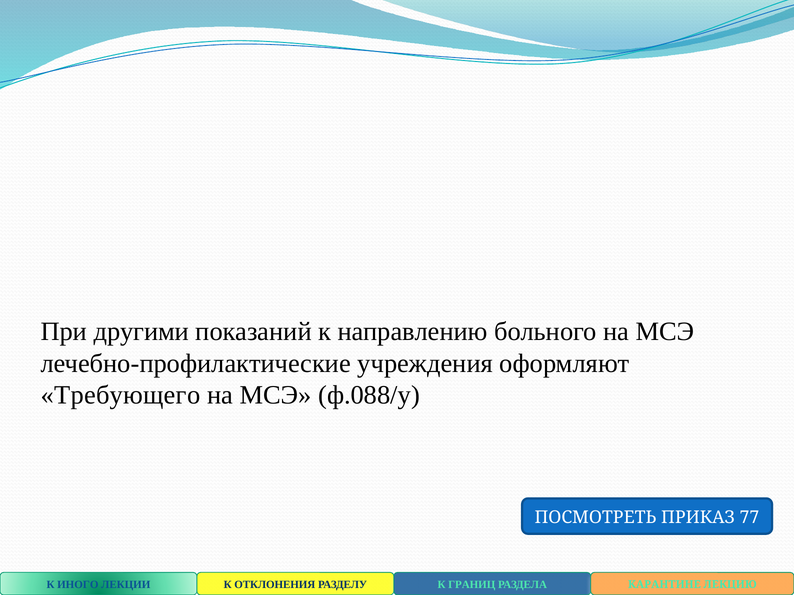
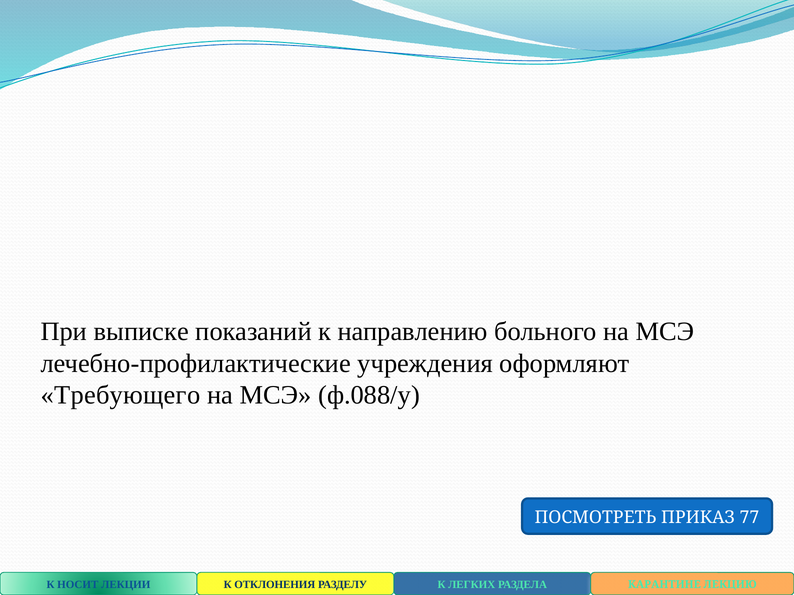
другими: другими -> выписке
ИНОГО: ИНОГО -> НОСИТ
ГРАНИЦ: ГРАНИЦ -> ЛЕГКИХ
